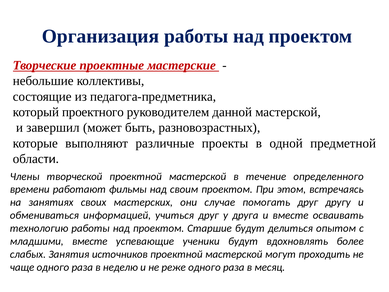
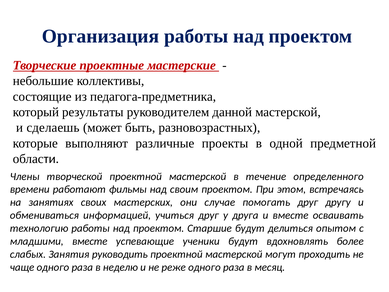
проектного: проектного -> результаты
завершил: завершил -> сделаешь
источников: источников -> руководить
